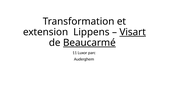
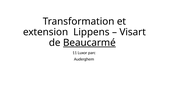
Visart underline: present -> none
